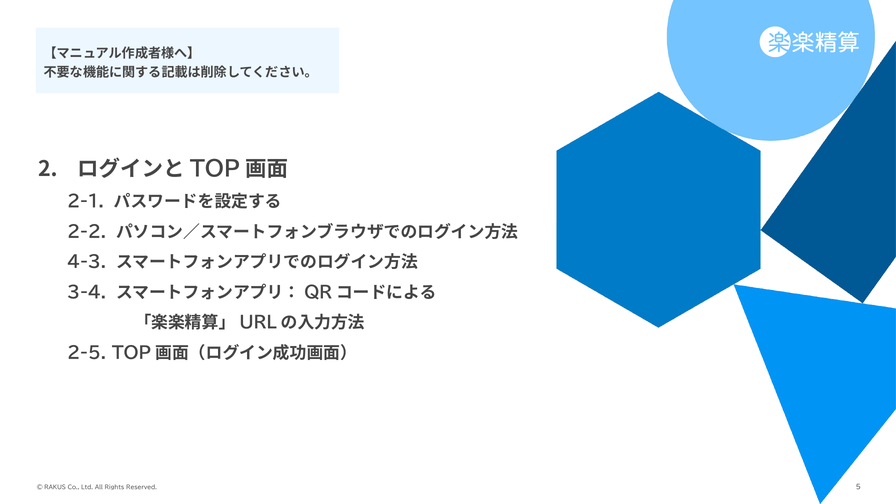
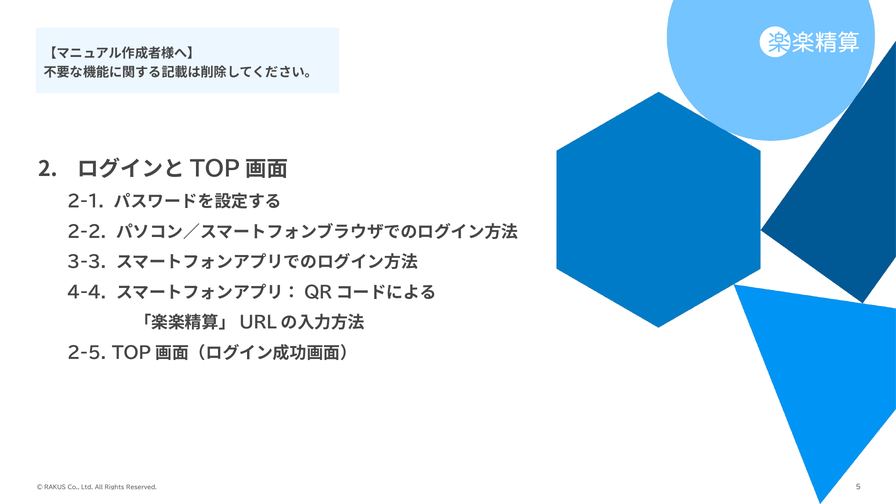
4-3: 4-3 -> 3-3
3-4: 3-4 -> 4-4
